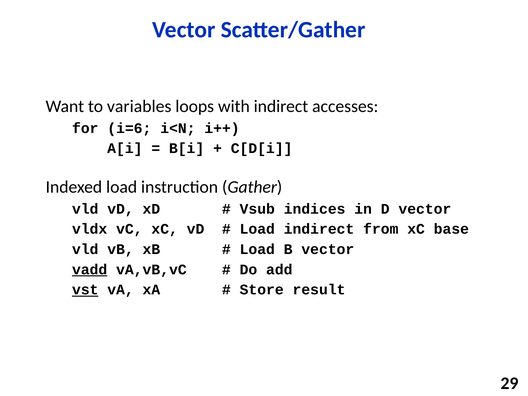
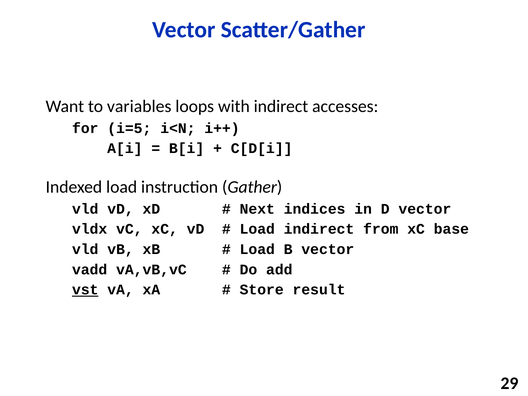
i=6: i=6 -> i=5
Vsub: Vsub -> Next
vadd underline: present -> none
